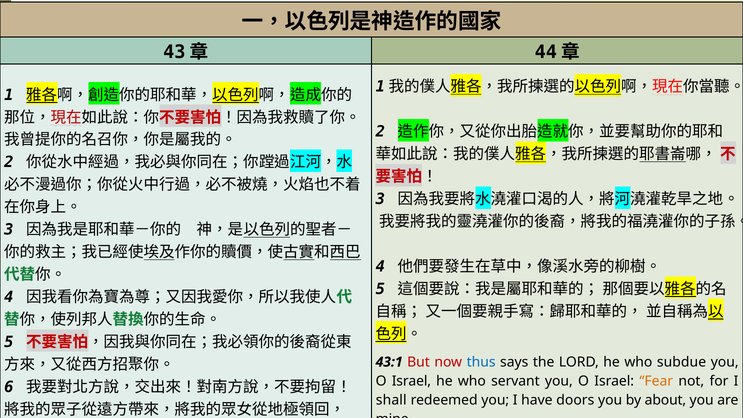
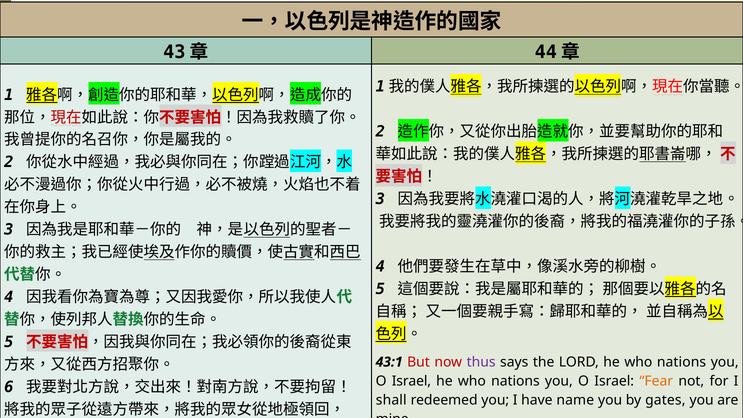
thus colour: blue -> purple
LORD he who subdue: subdue -> nations
servant at (515, 381): servant -> nations
doors: doors -> name
about: about -> gates
